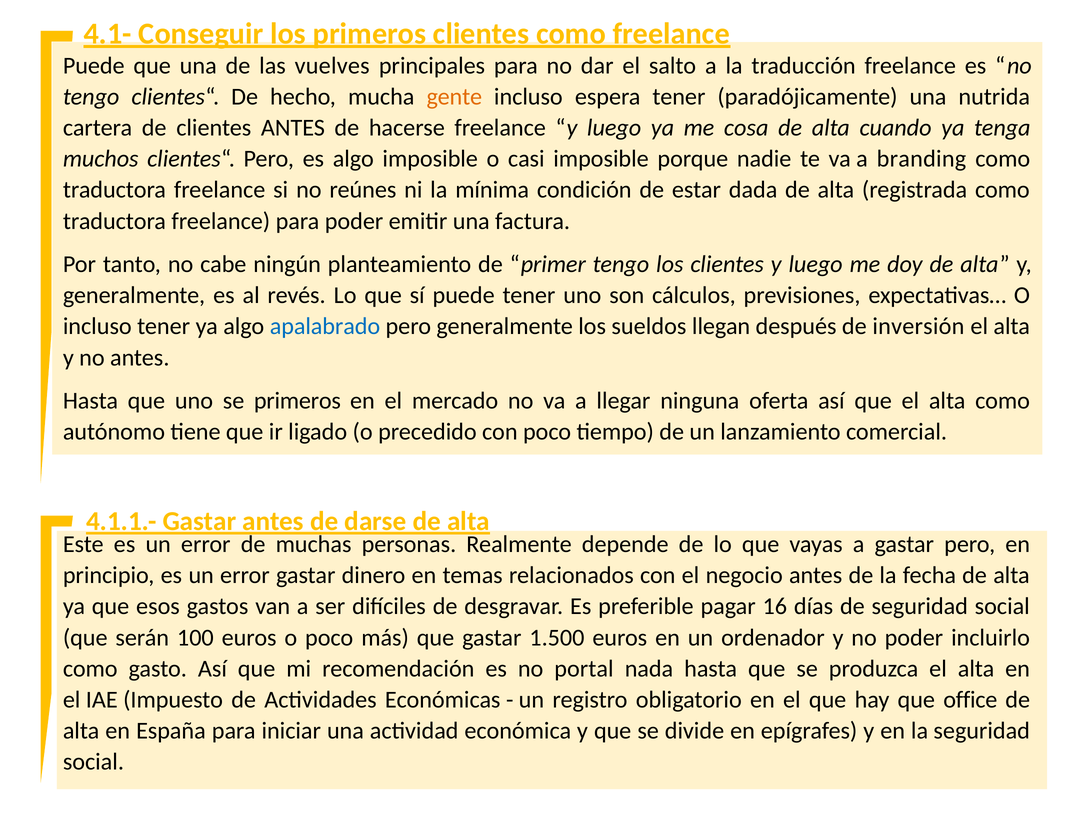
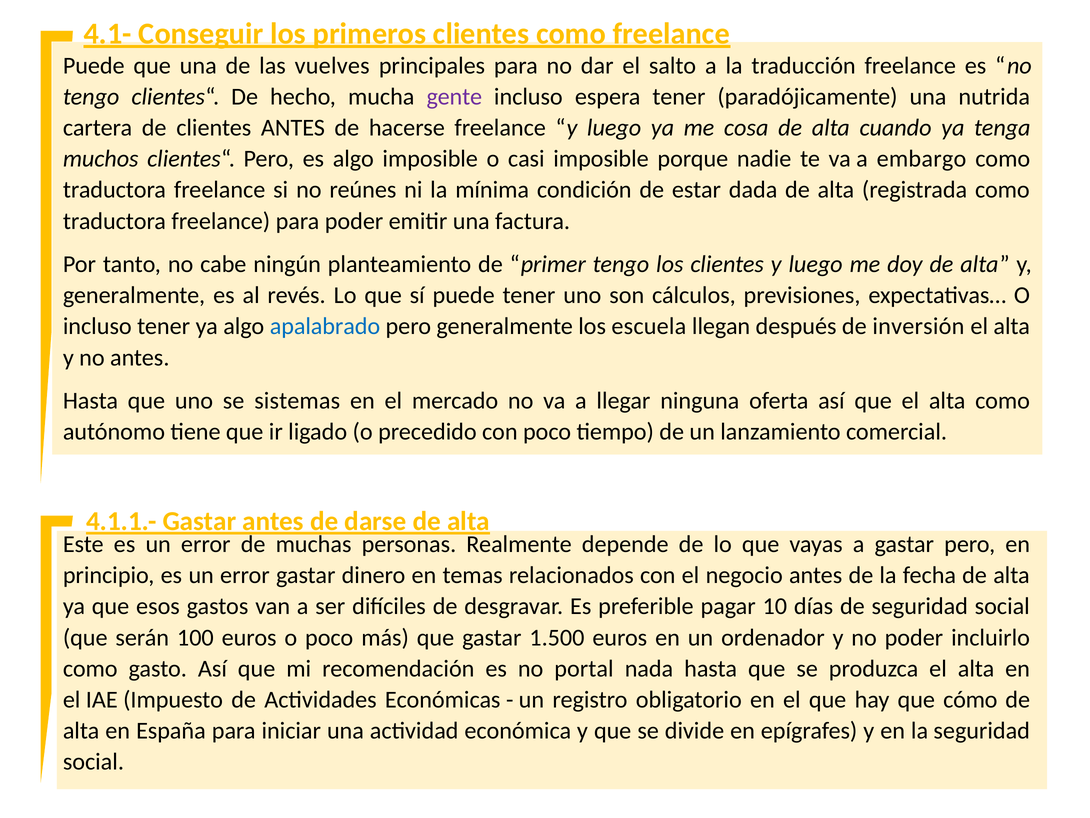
gente colour: orange -> purple
branding: branding -> embargo
sueldos: sueldos -> escuela
se primeros: primeros -> sistemas
16: 16 -> 10
office: office -> cómo
